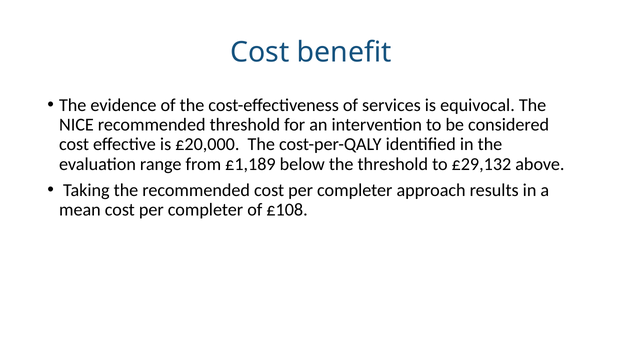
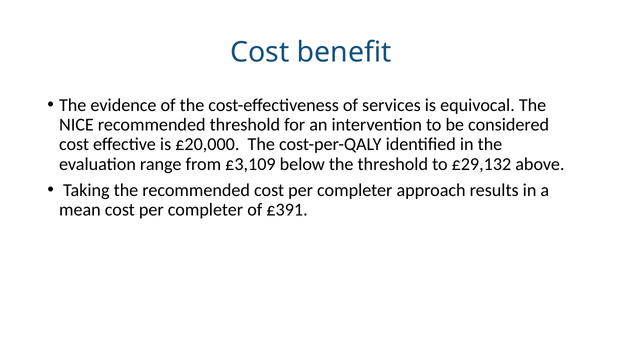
£1,189: £1,189 -> £3,109
£108: £108 -> £391
